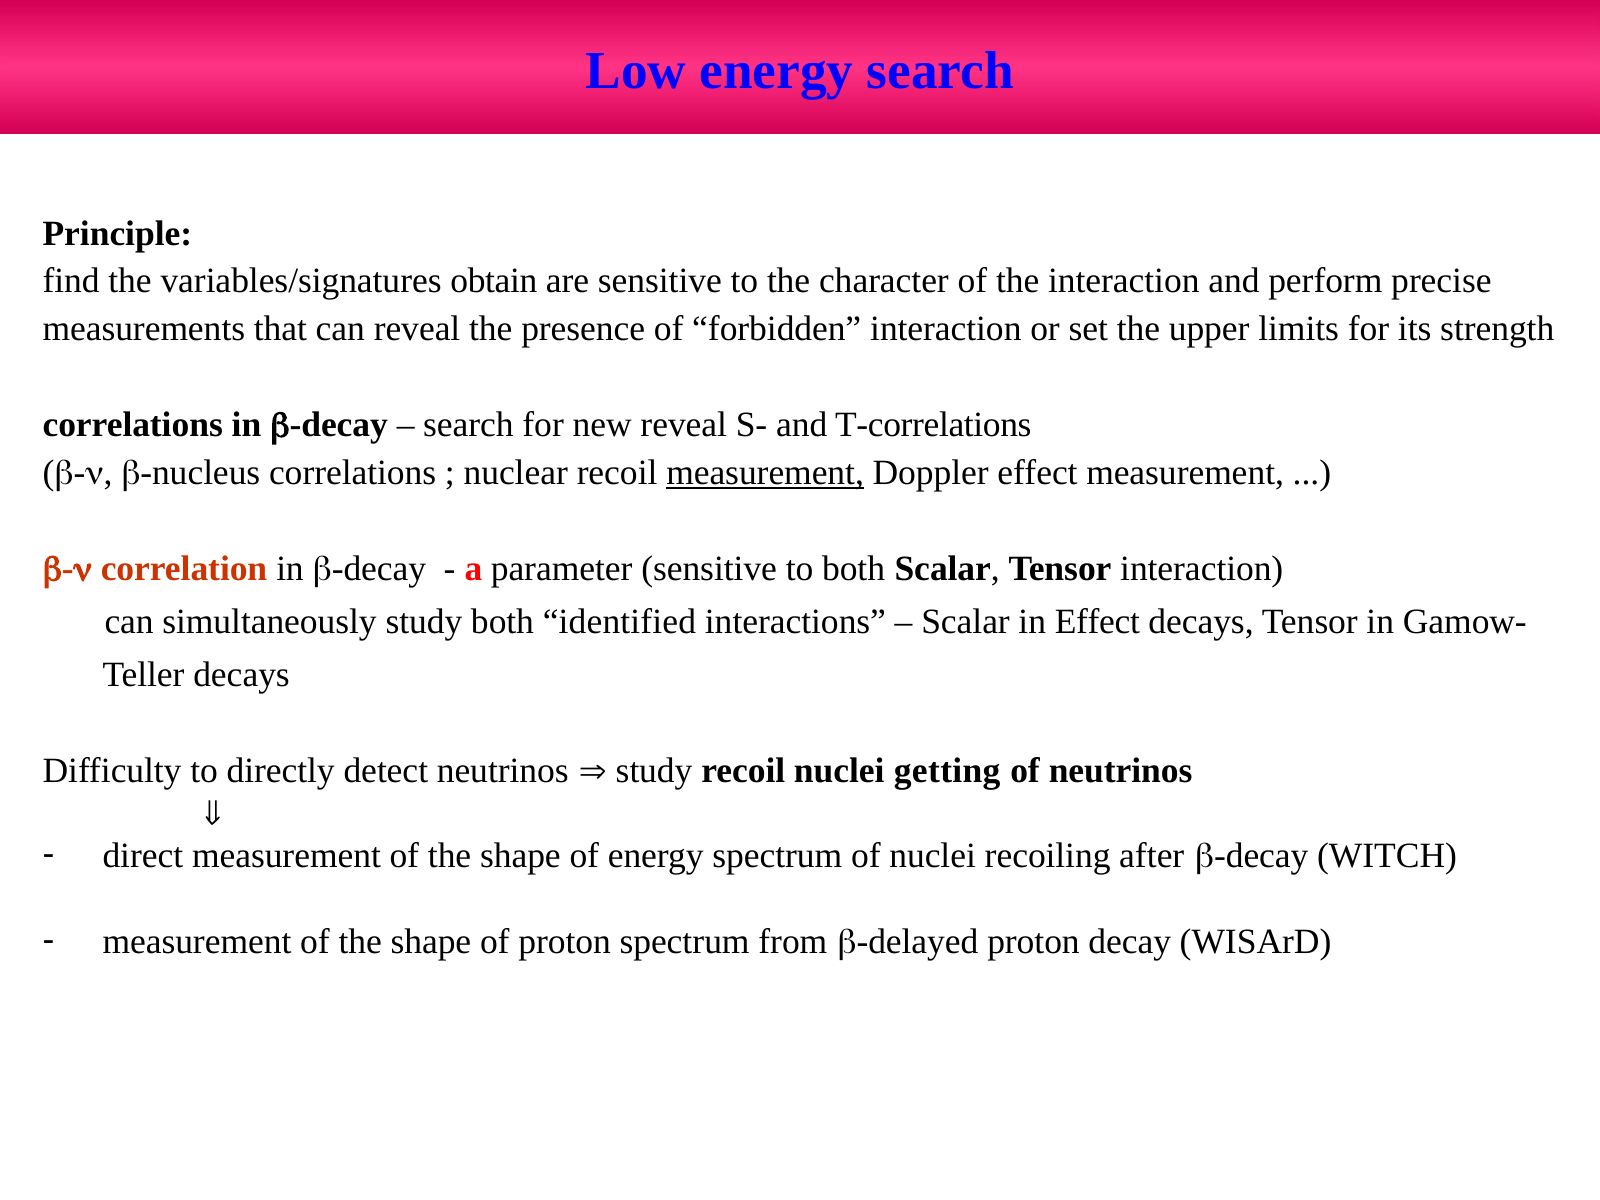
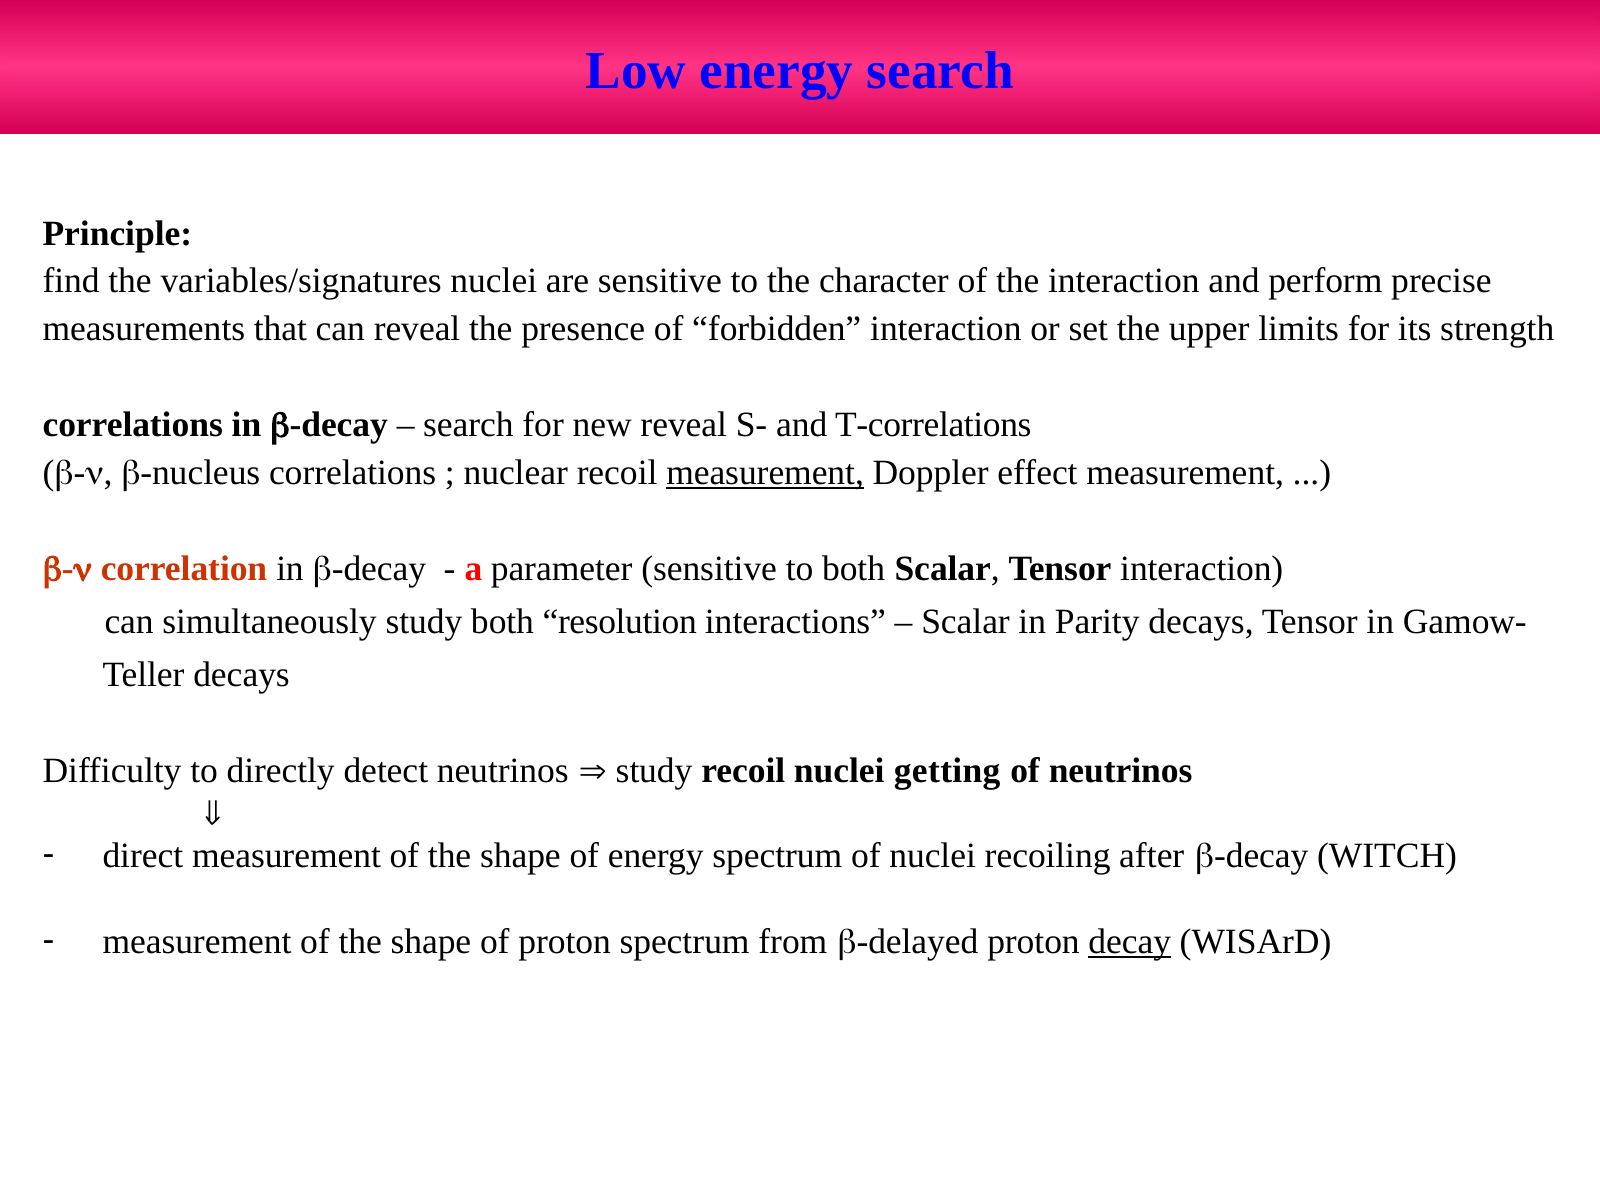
variables/signatures obtain: obtain -> nuclei
identified: identified -> resolution
in Effect: Effect -> Parity
decay underline: none -> present
